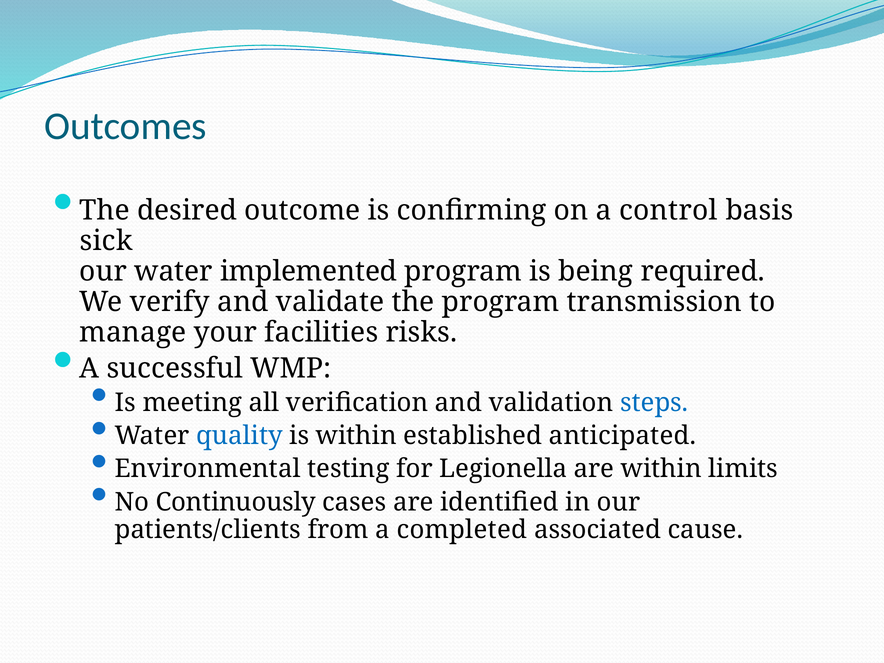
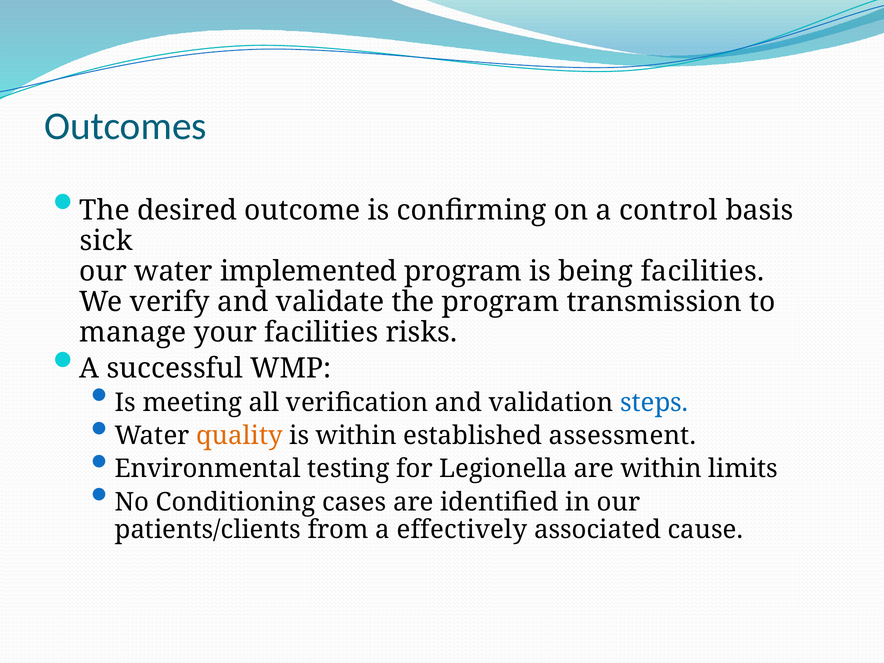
being required: required -> facilities
quality colour: blue -> orange
anticipated: anticipated -> assessment
Continuously: Continuously -> Conditioning
completed: completed -> effectively
